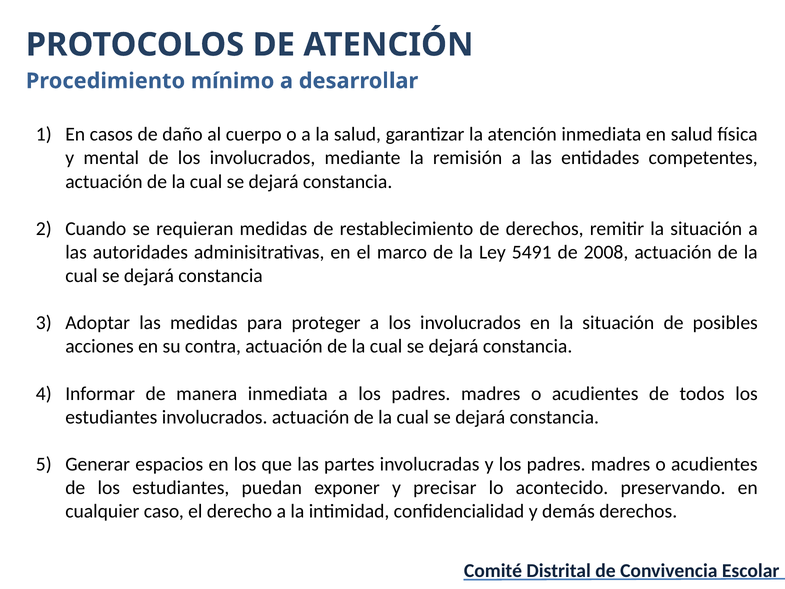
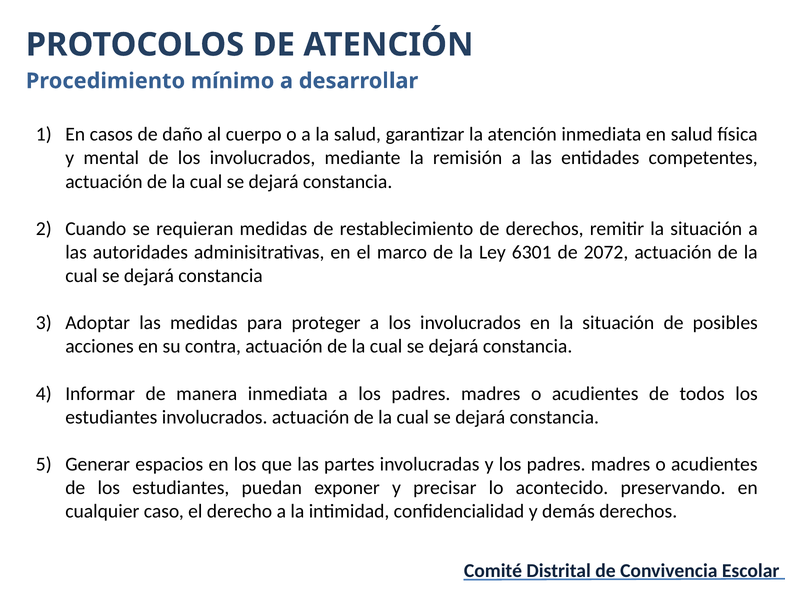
5491: 5491 -> 6301
2008: 2008 -> 2072
